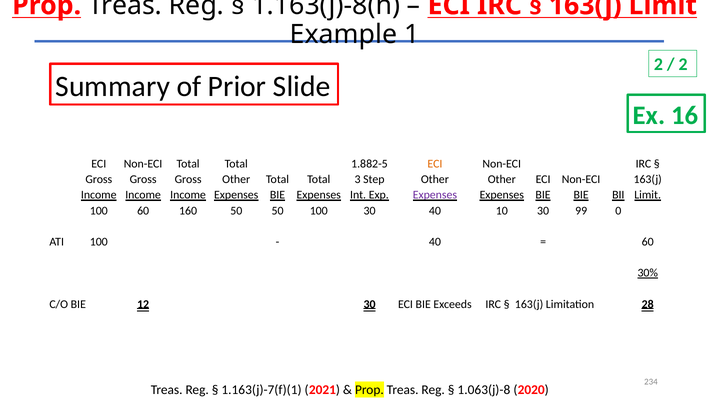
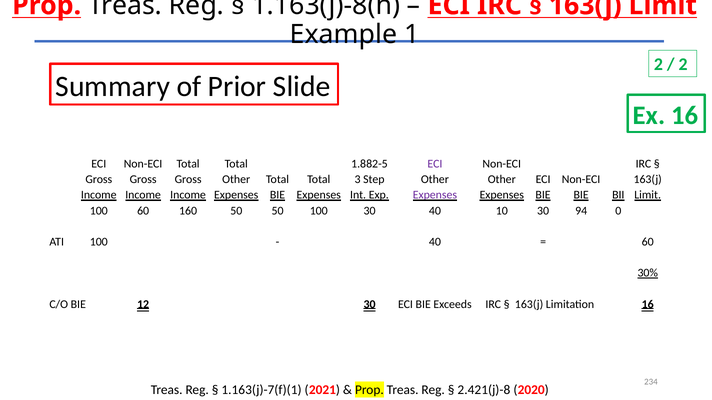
ECI at (435, 164) colour: orange -> purple
99: 99 -> 94
Limitation 28: 28 -> 16
1.063(j)-8: 1.063(j)-8 -> 2.421(j)-8
